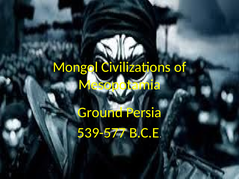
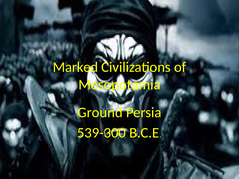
Mongol: Mongol -> Marked
539-577: 539-577 -> 539-300
